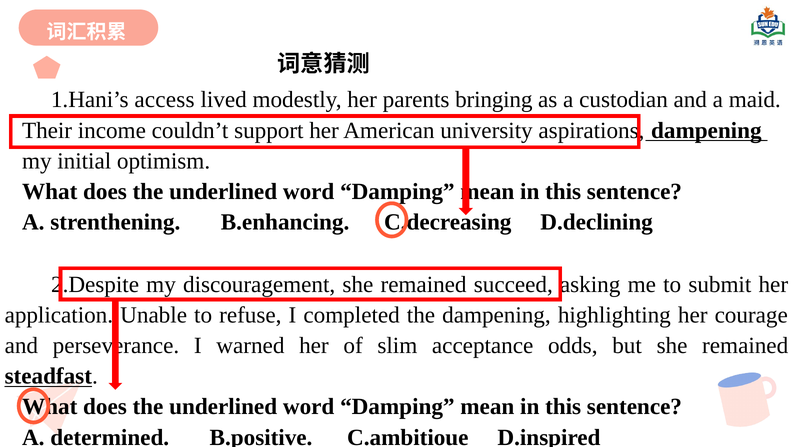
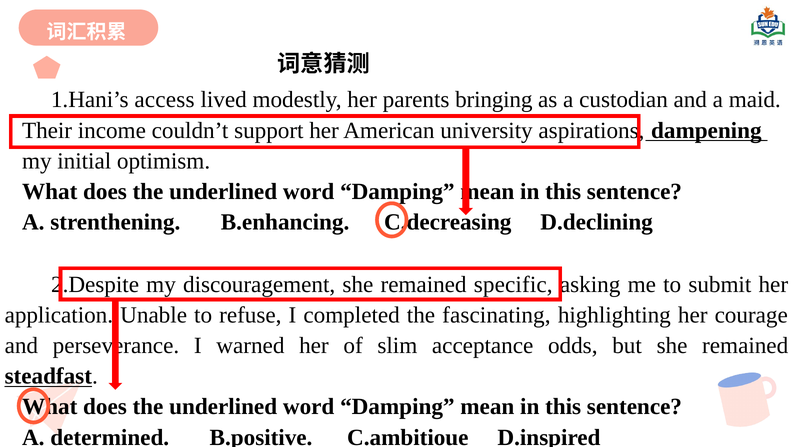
succeed: succeed -> specific
the dampening: dampening -> fascinating
